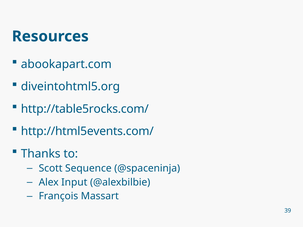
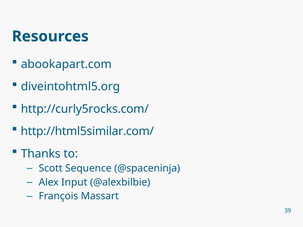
http://table5rocks.com/: http://table5rocks.com/ -> http://curly5rocks.com/
http://html5events.com/: http://html5events.com/ -> http://html5similar.com/
